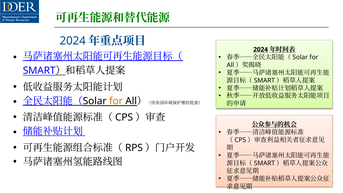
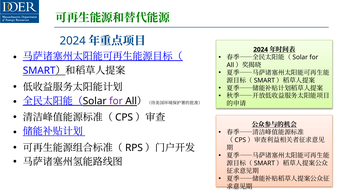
for at (116, 101) colour: orange -> purple
